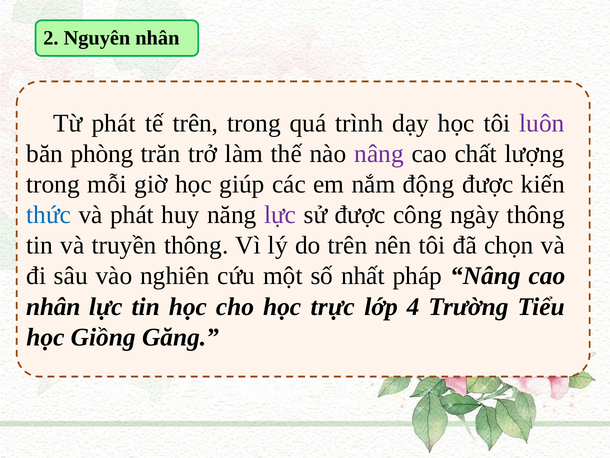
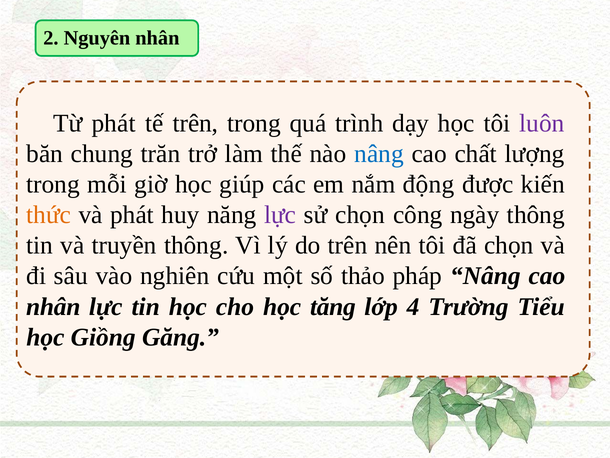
phòng: phòng -> chung
nâng at (379, 154) colour: purple -> blue
thức colour: blue -> orange
sử được: được -> chọn
nhất: nhất -> thảo
trực: trực -> tăng
